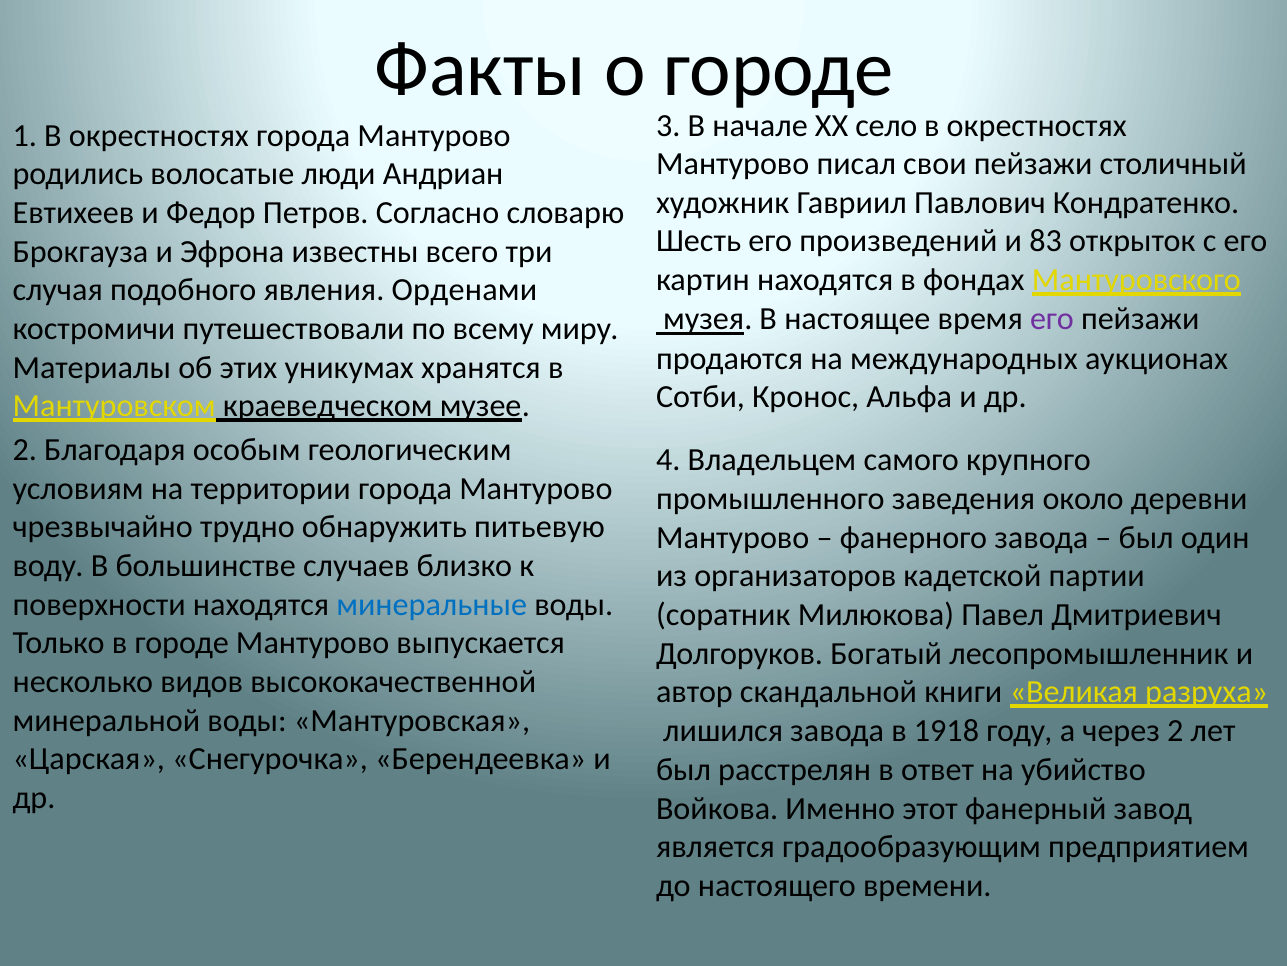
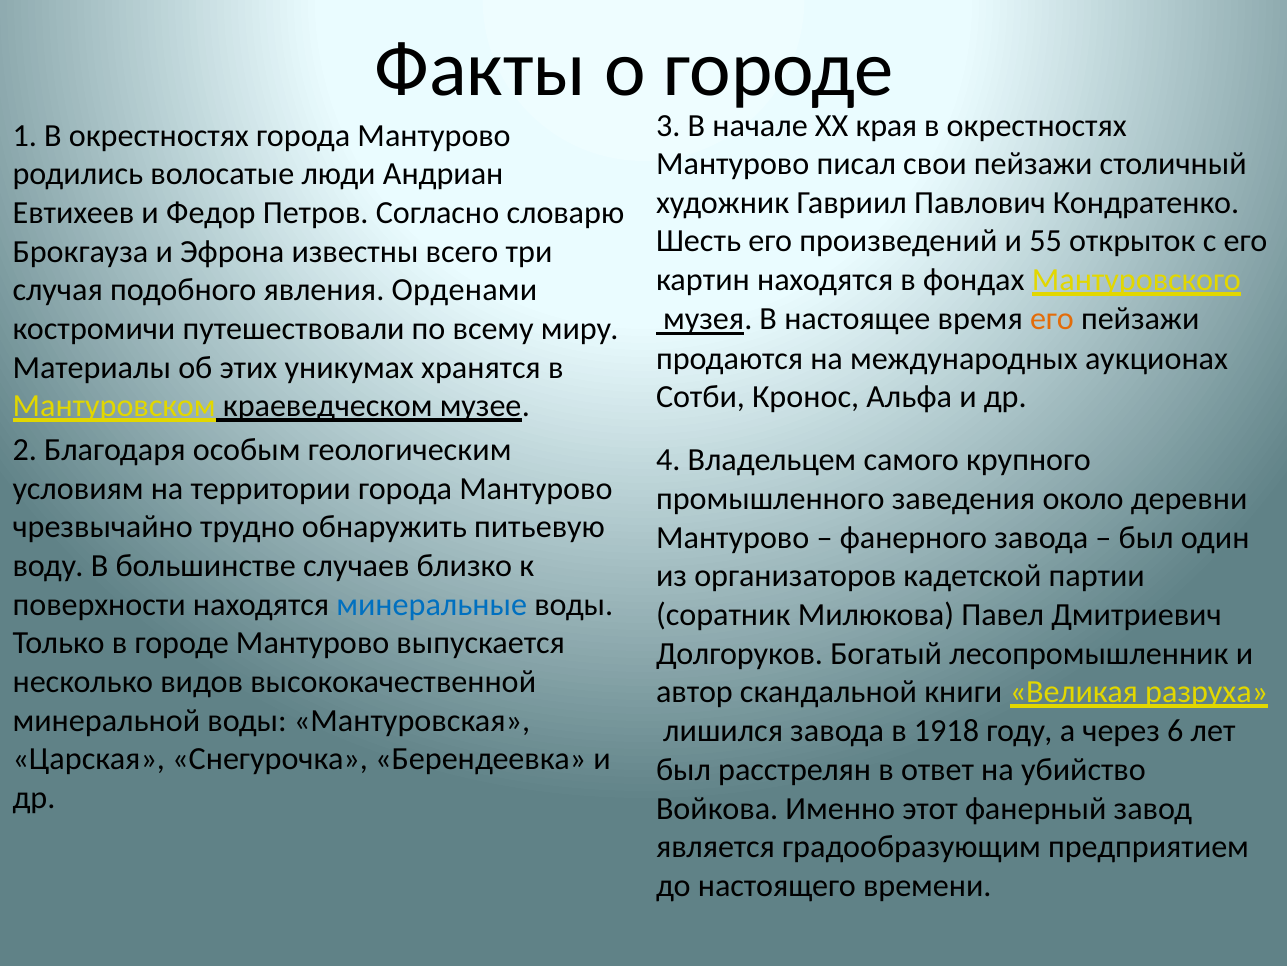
село: село -> края
83: 83 -> 55
его at (1052, 319) colour: purple -> orange
через 2: 2 -> 6
